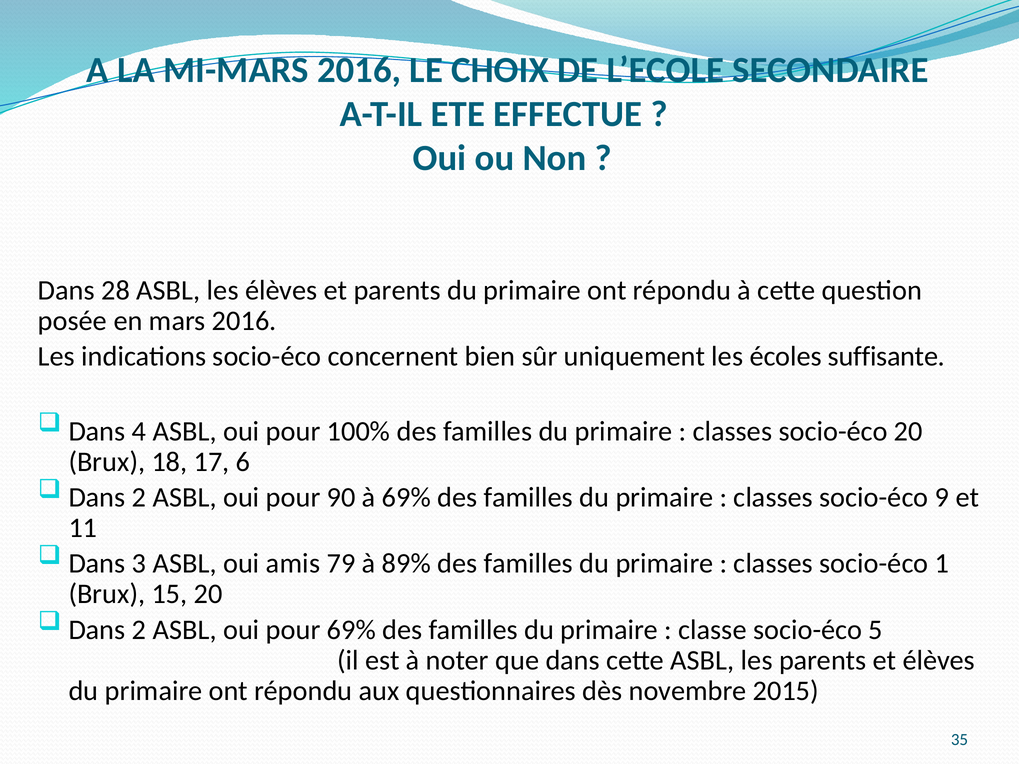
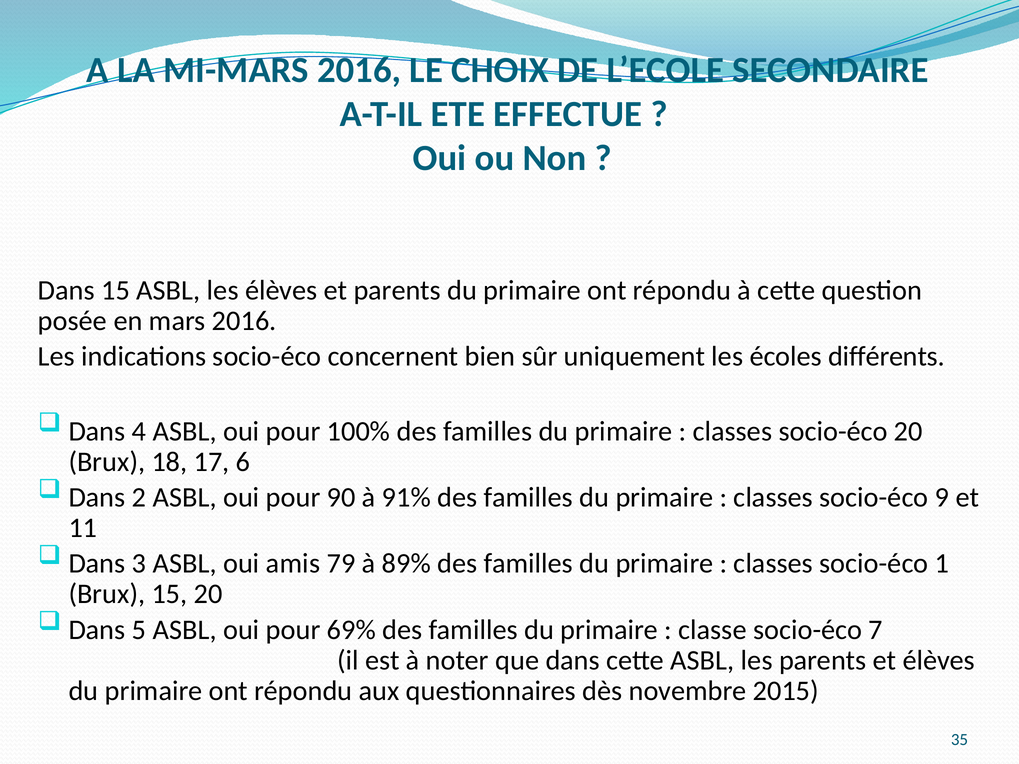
Dans 28: 28 -> 15
suffisante: suffisante -> différents
à 69%: 69% -> 91%
2 at (139, 630): 2 -> 5
5: 5 -> 7
